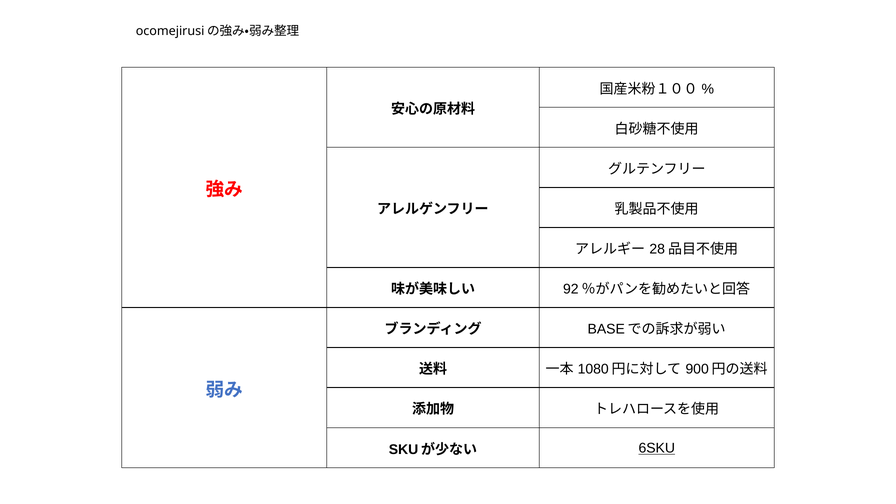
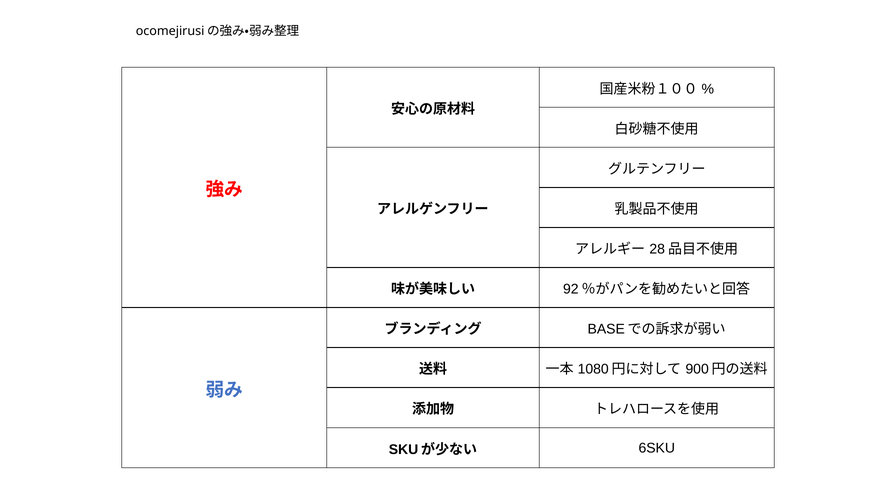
6SKU underline: present -> none
